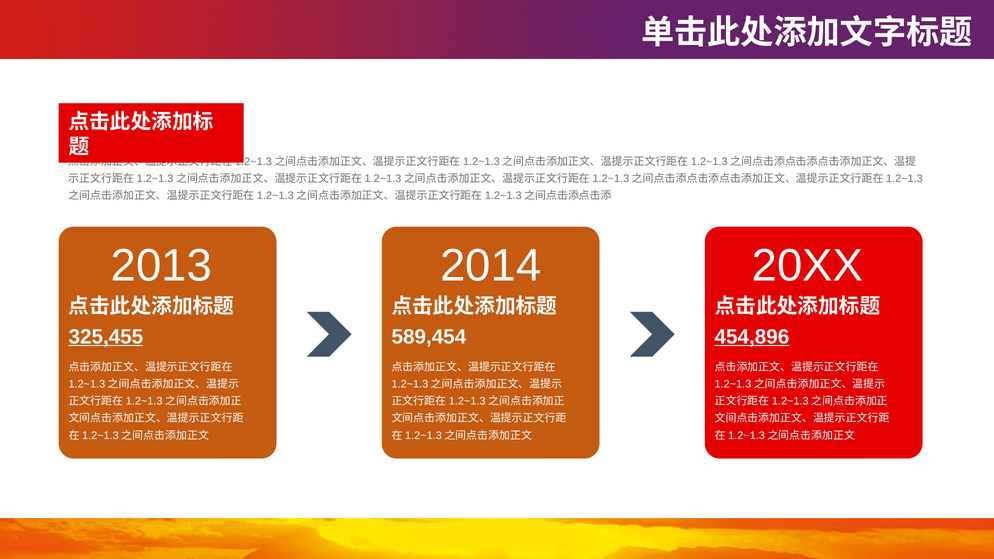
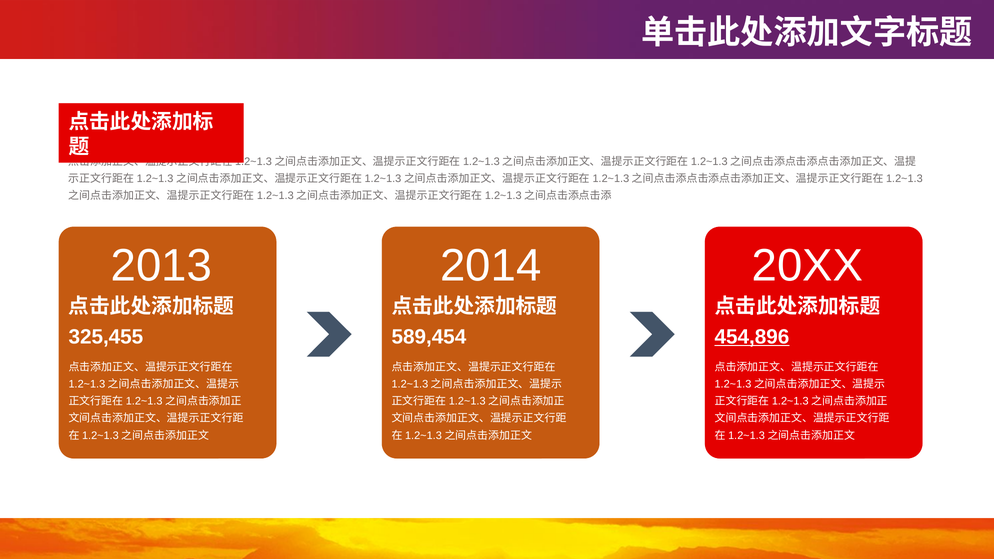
325,455 underline: present -> none
